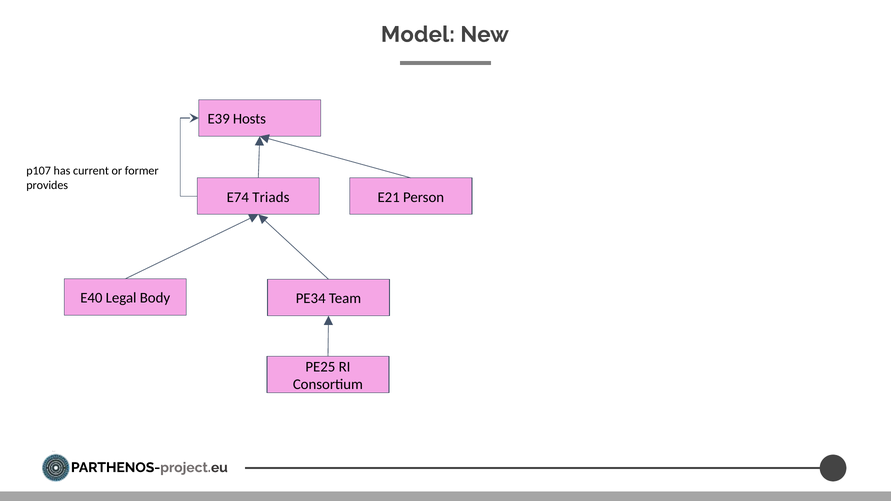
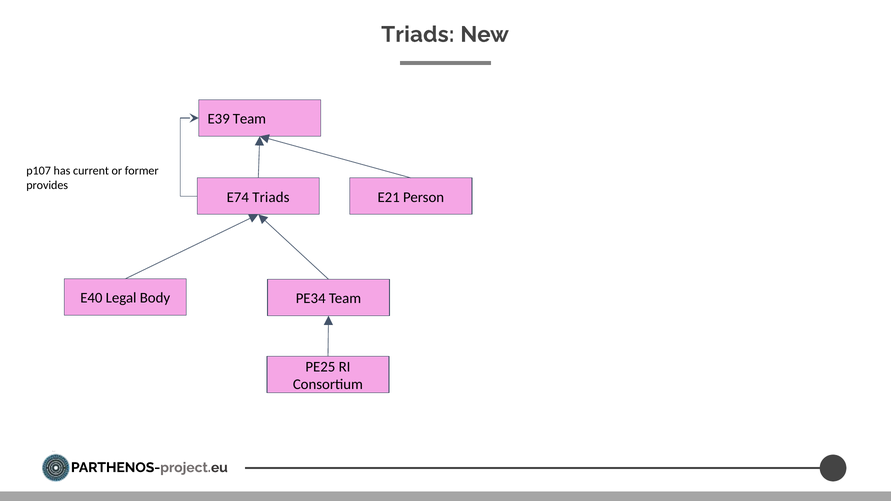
Model at (418, 34): Model -> Triads
E39 Hosts: Hosts -> Team
